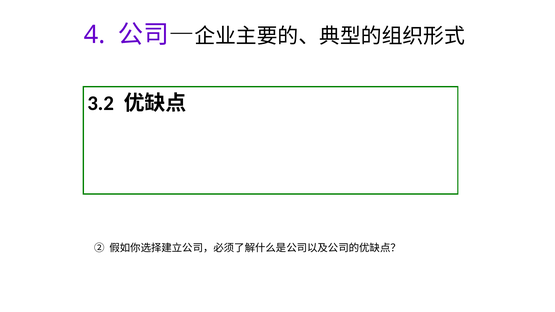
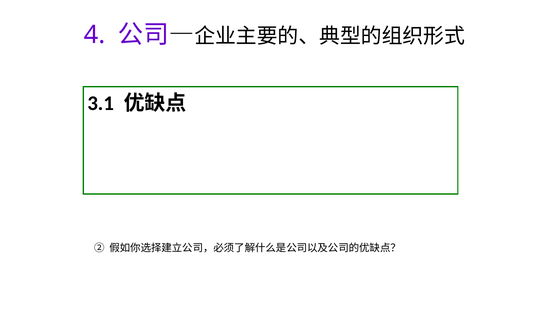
3.2: 3.2 -> 3.1
